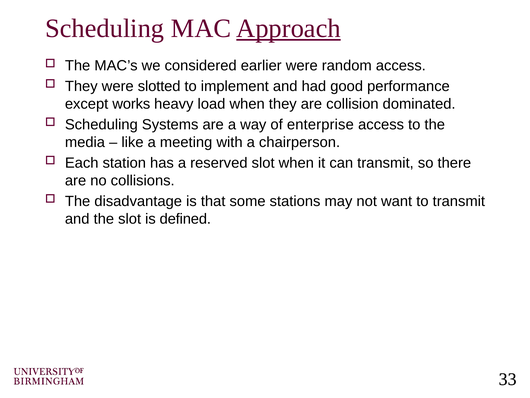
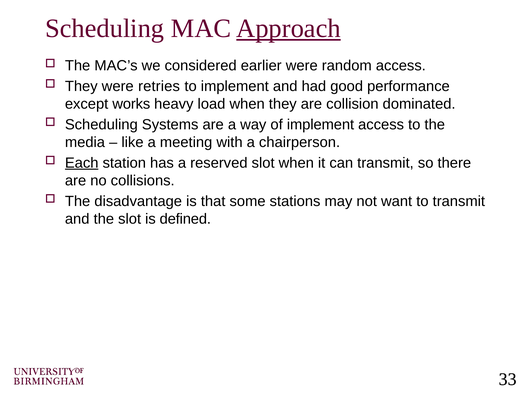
slotted: slotted -> retries
of enterprise: enterprise -> implement
Each underline: none -> present
